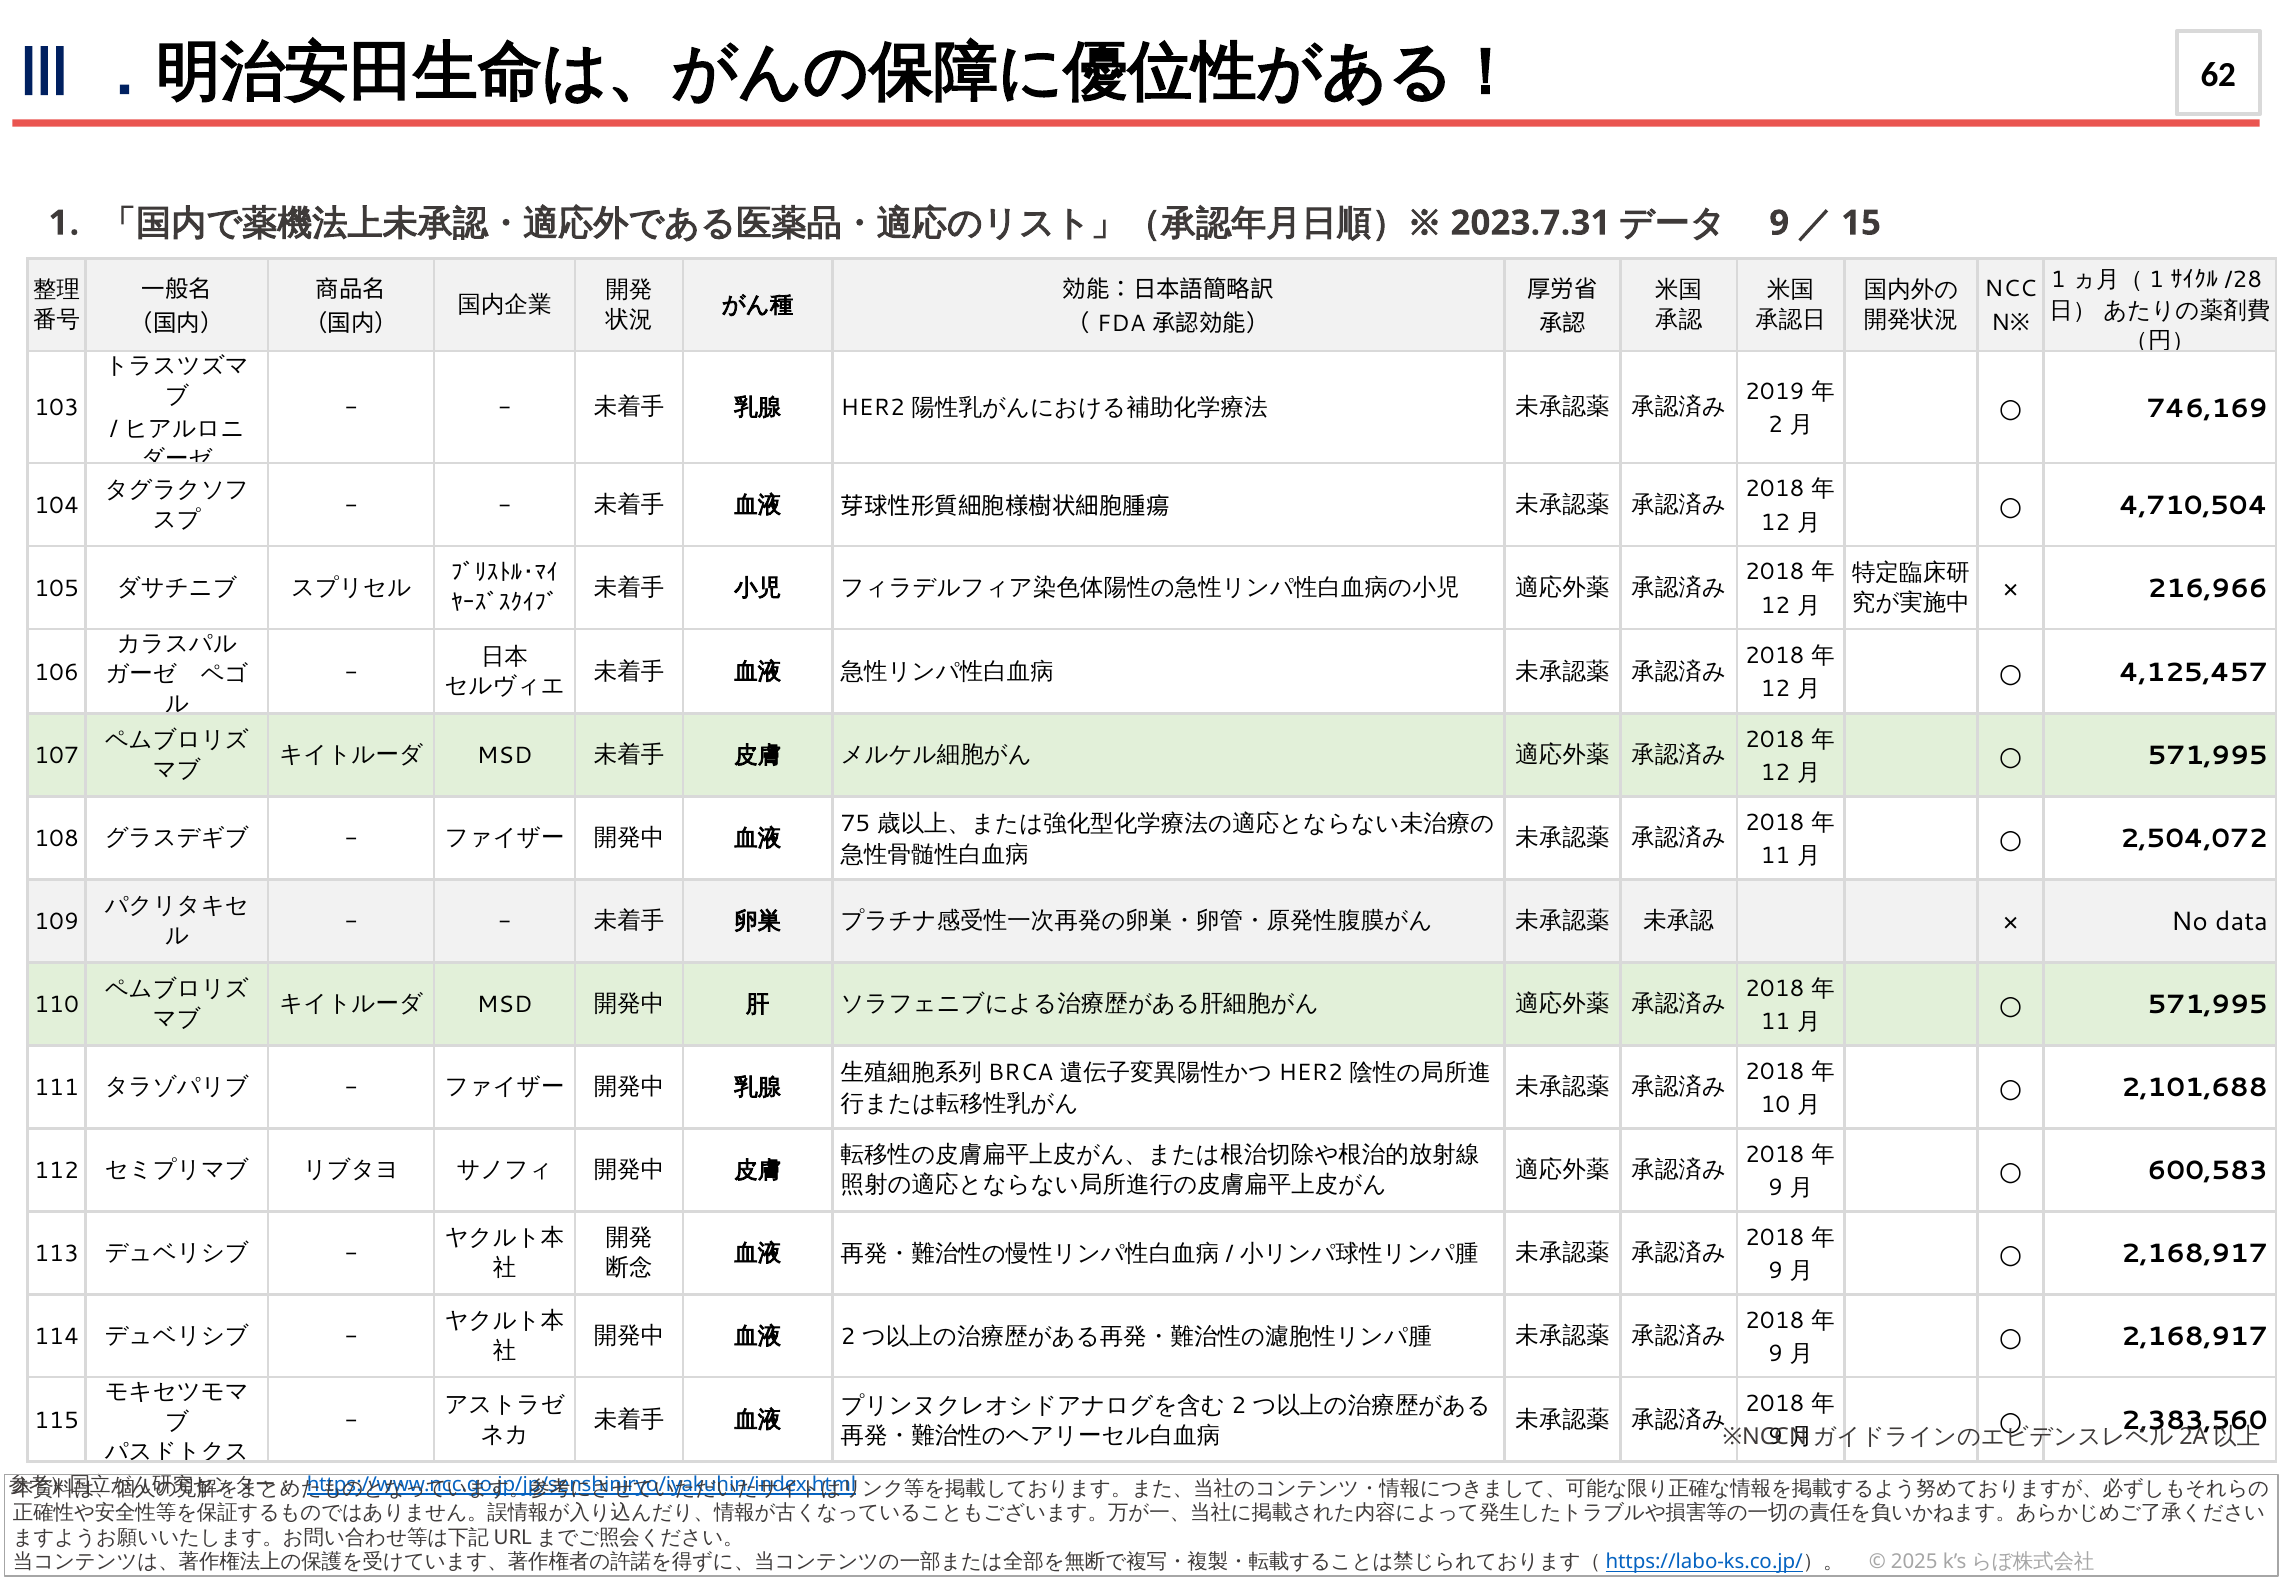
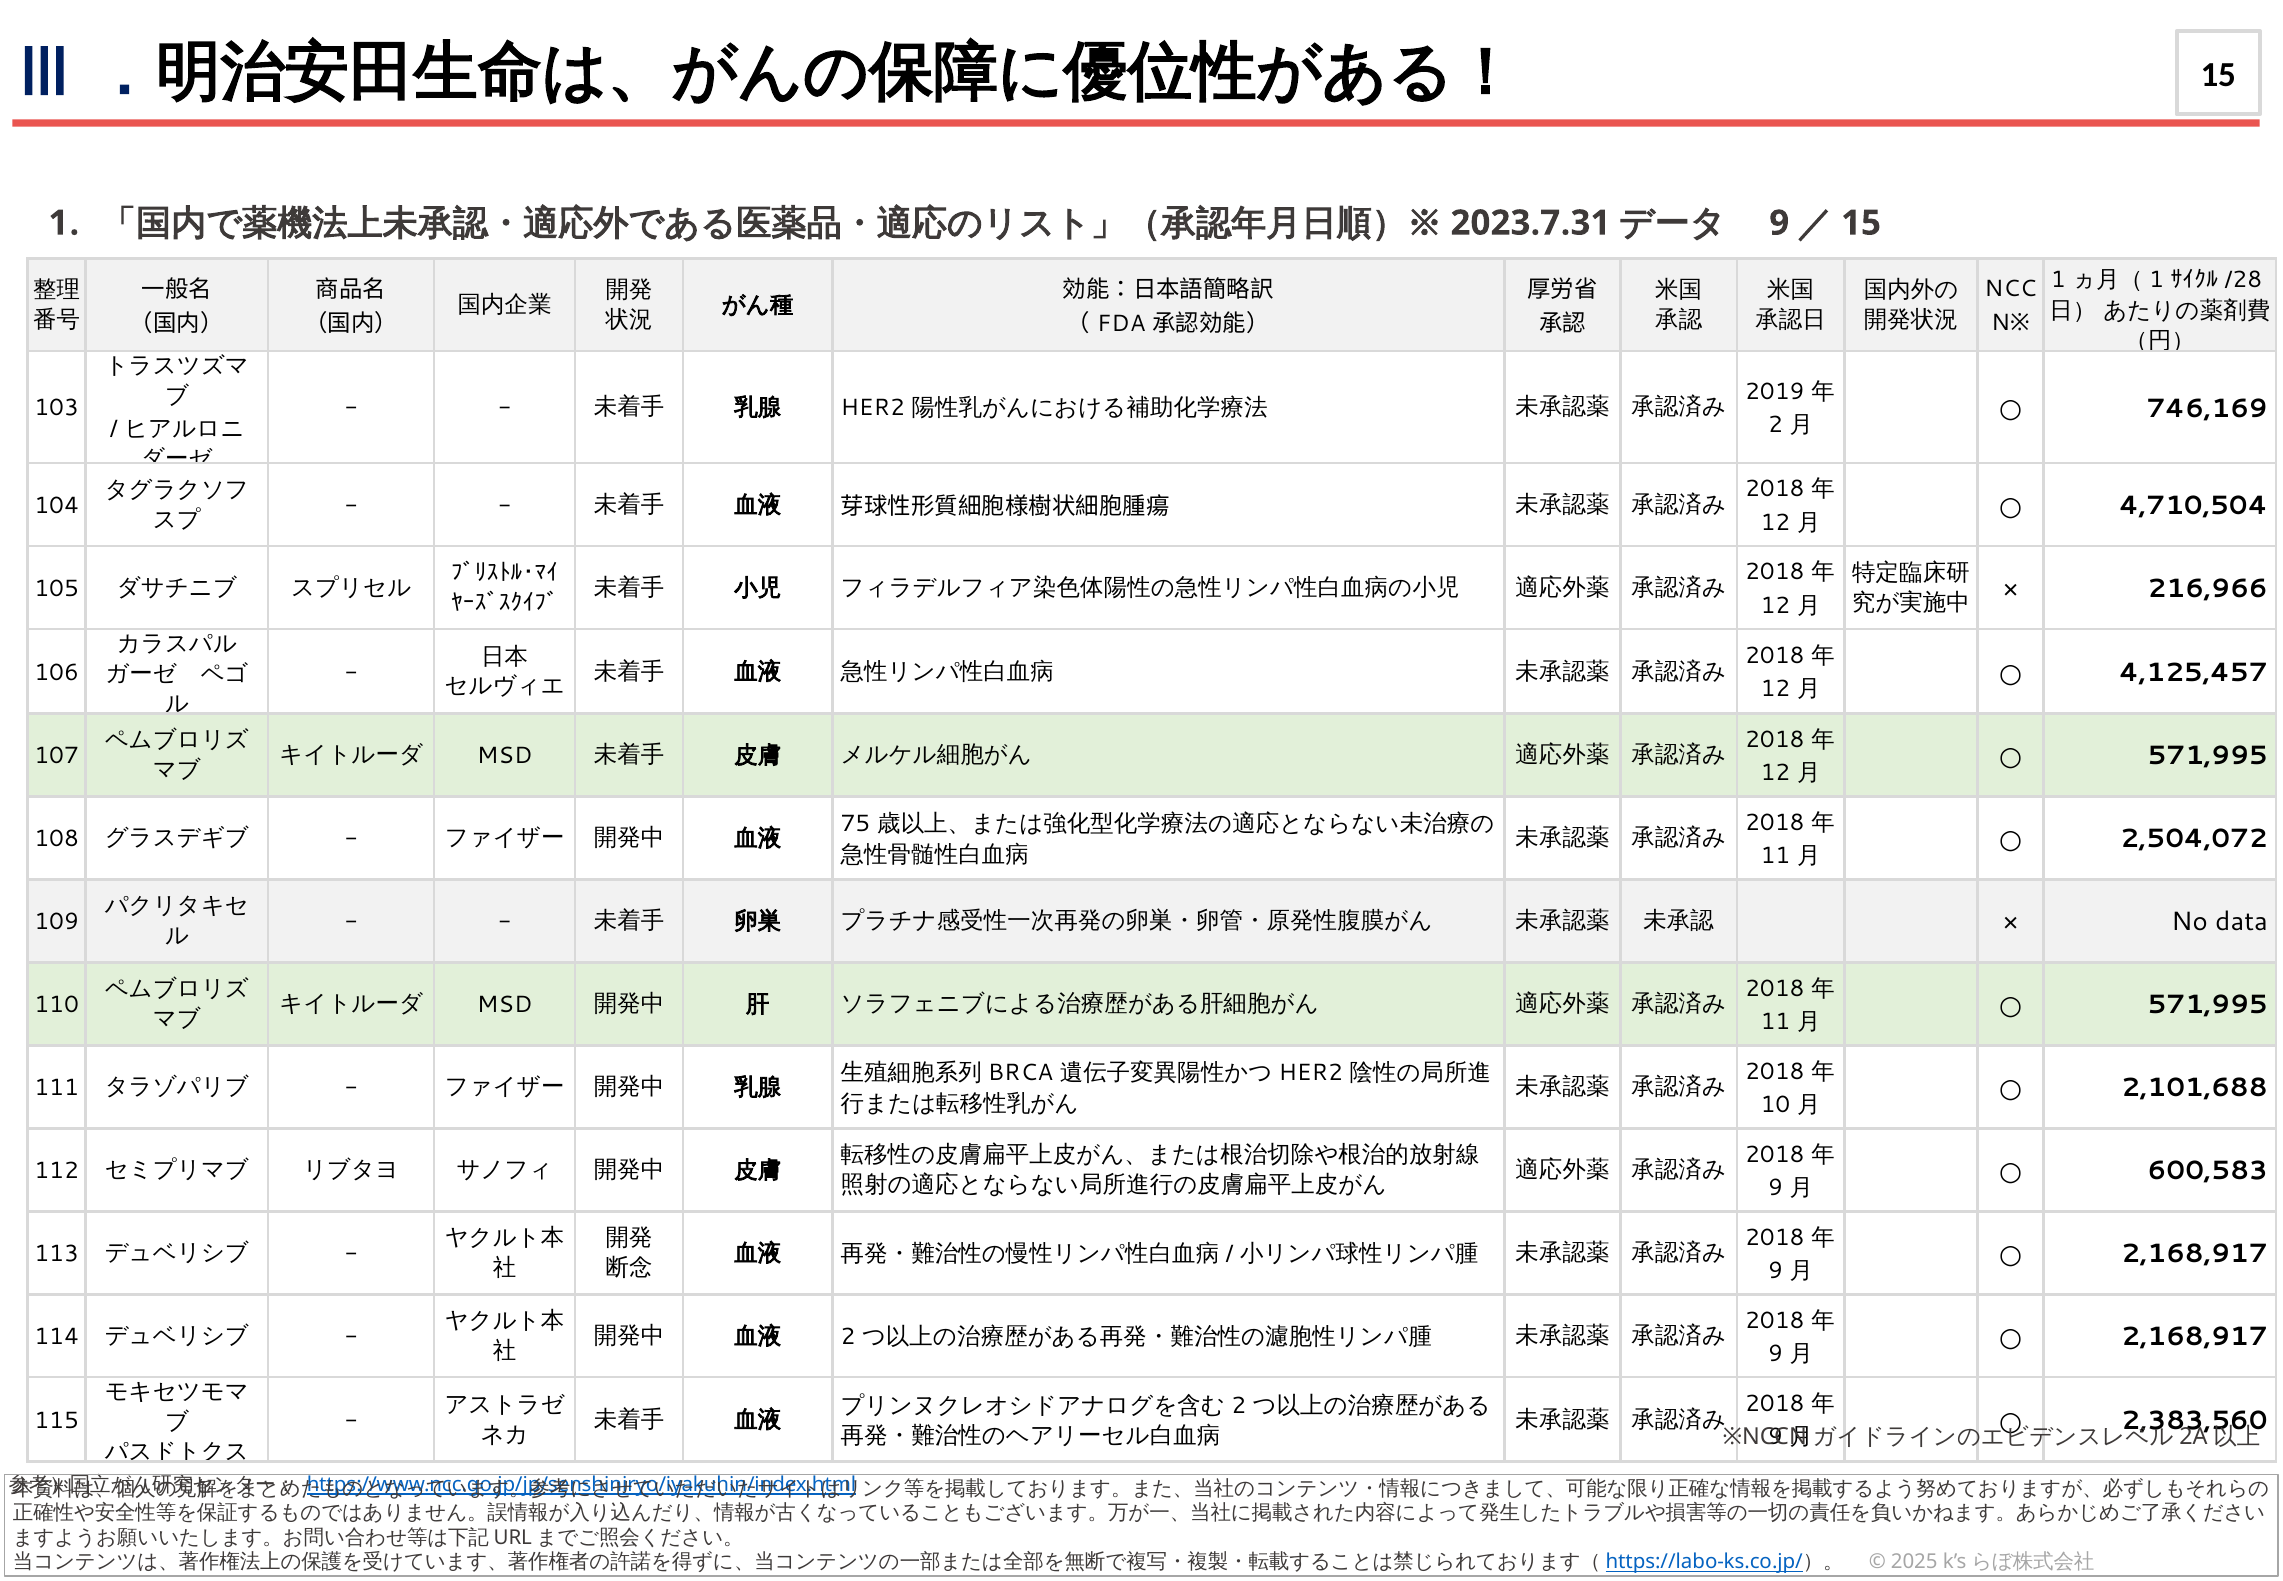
62 at (2218, 75): 62 -> 15
